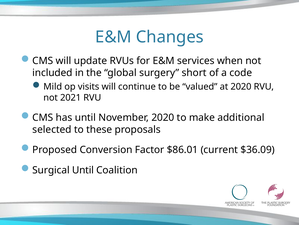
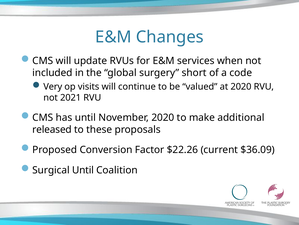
Mild: Mild -> Very
selected: selected -> released
$86.01: $86.01 -> $22.26
